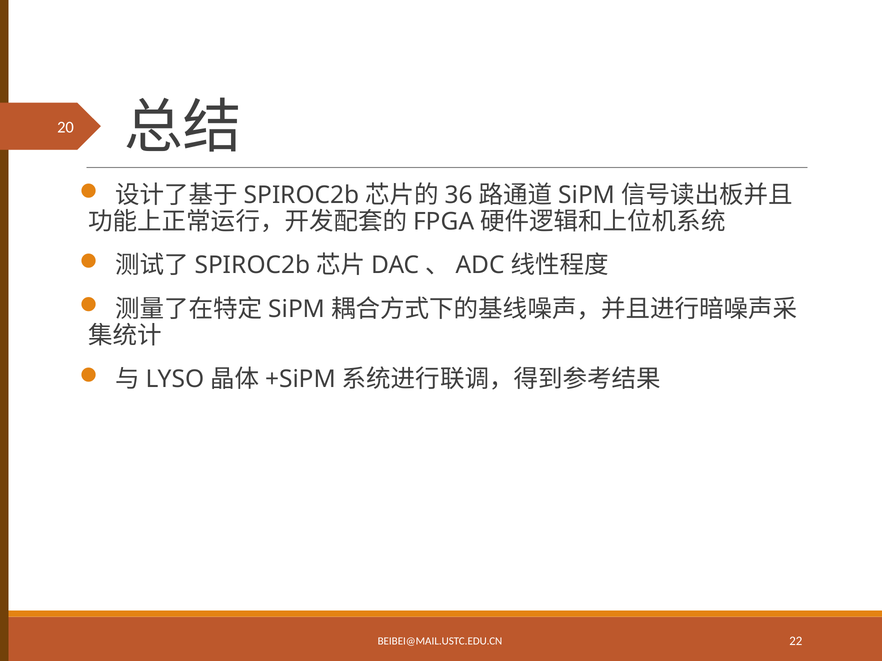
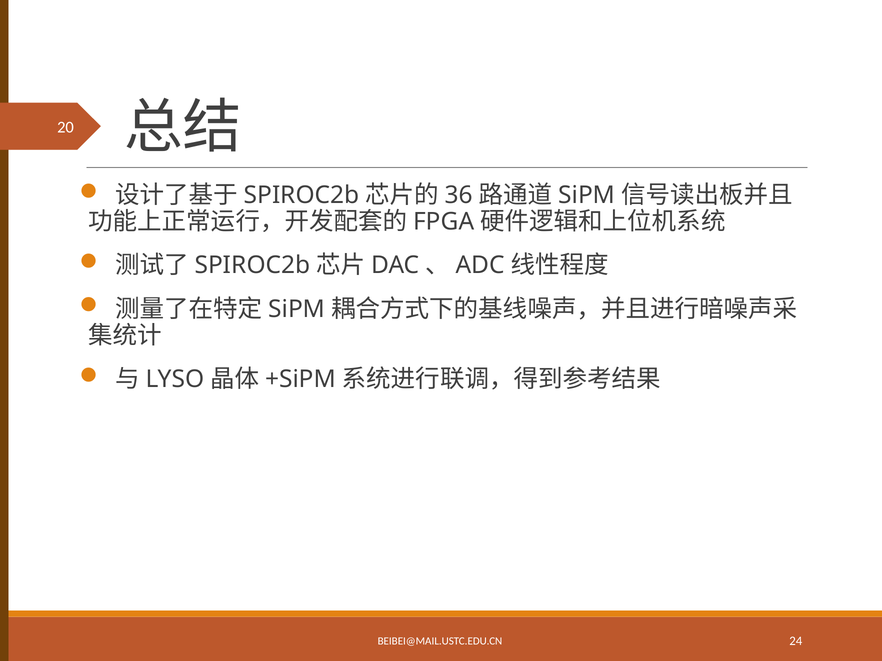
22: 22 -> 24
